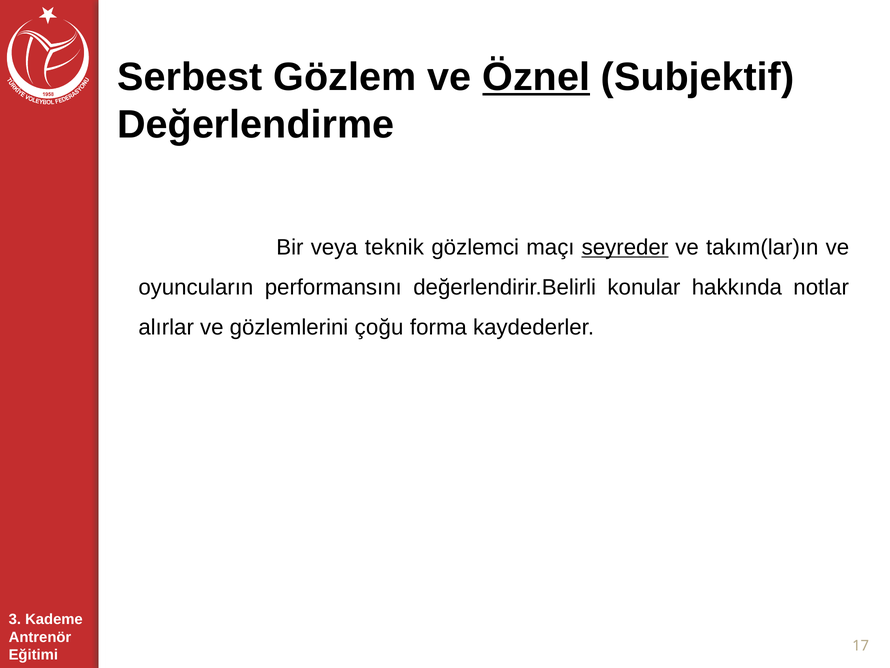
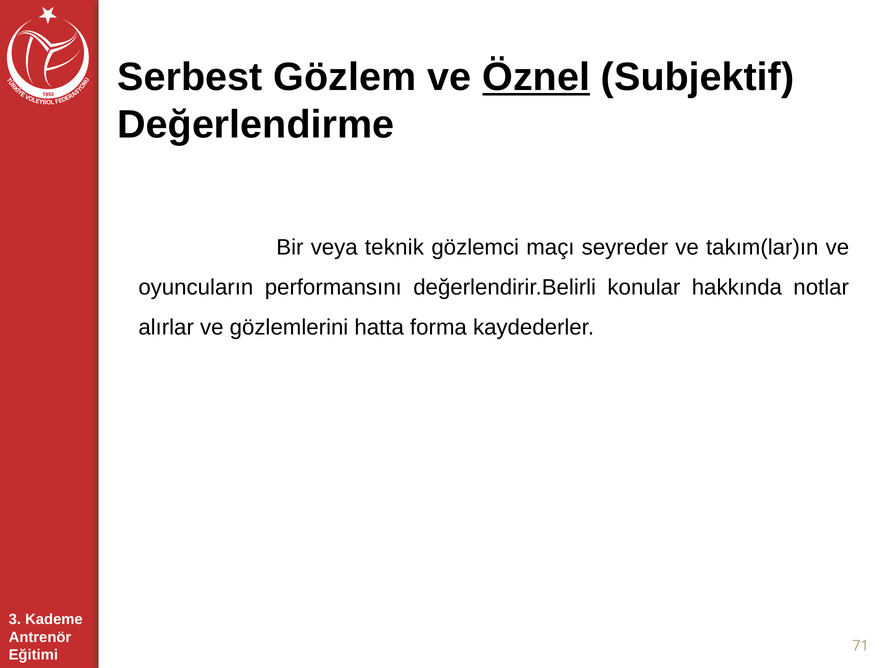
seyreder underline: present -> none
çoğu: çoğu -> hatta
17: 17 -> 71
